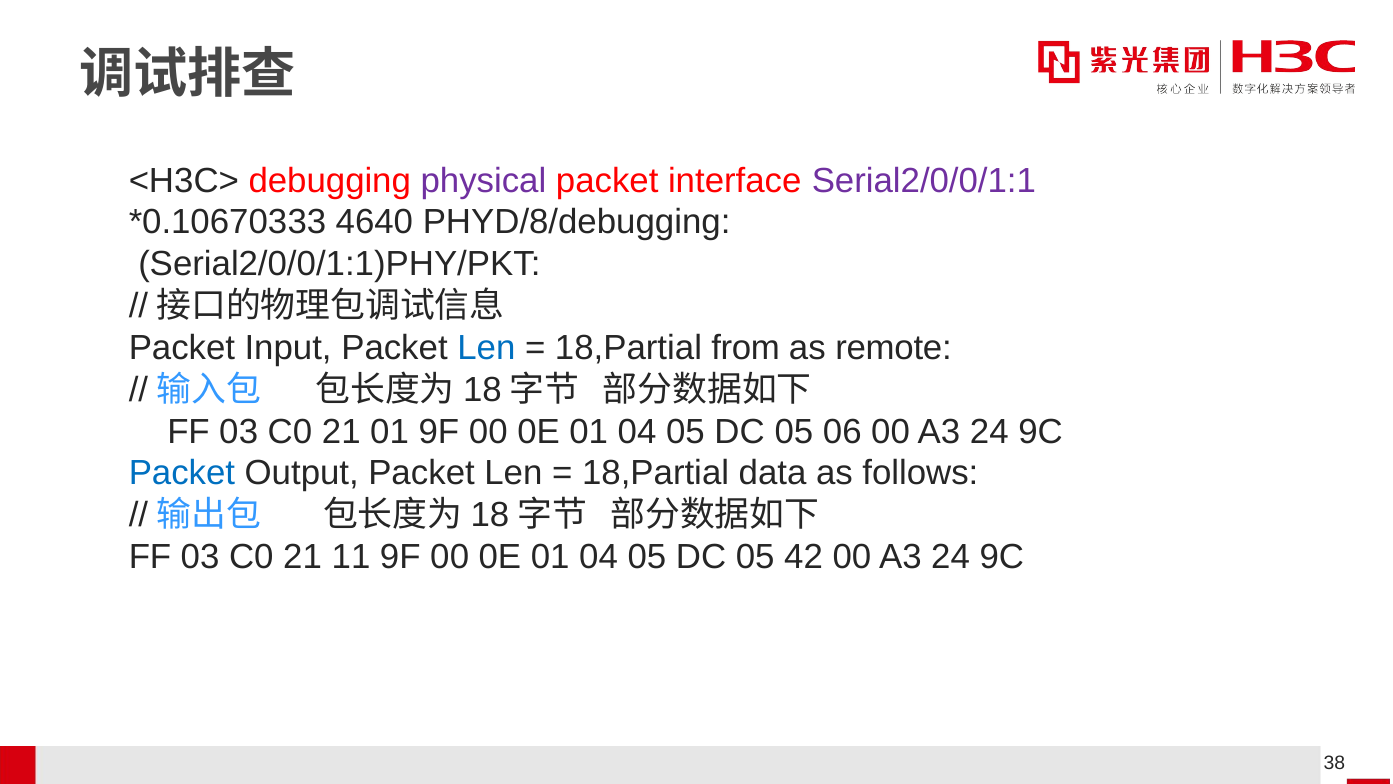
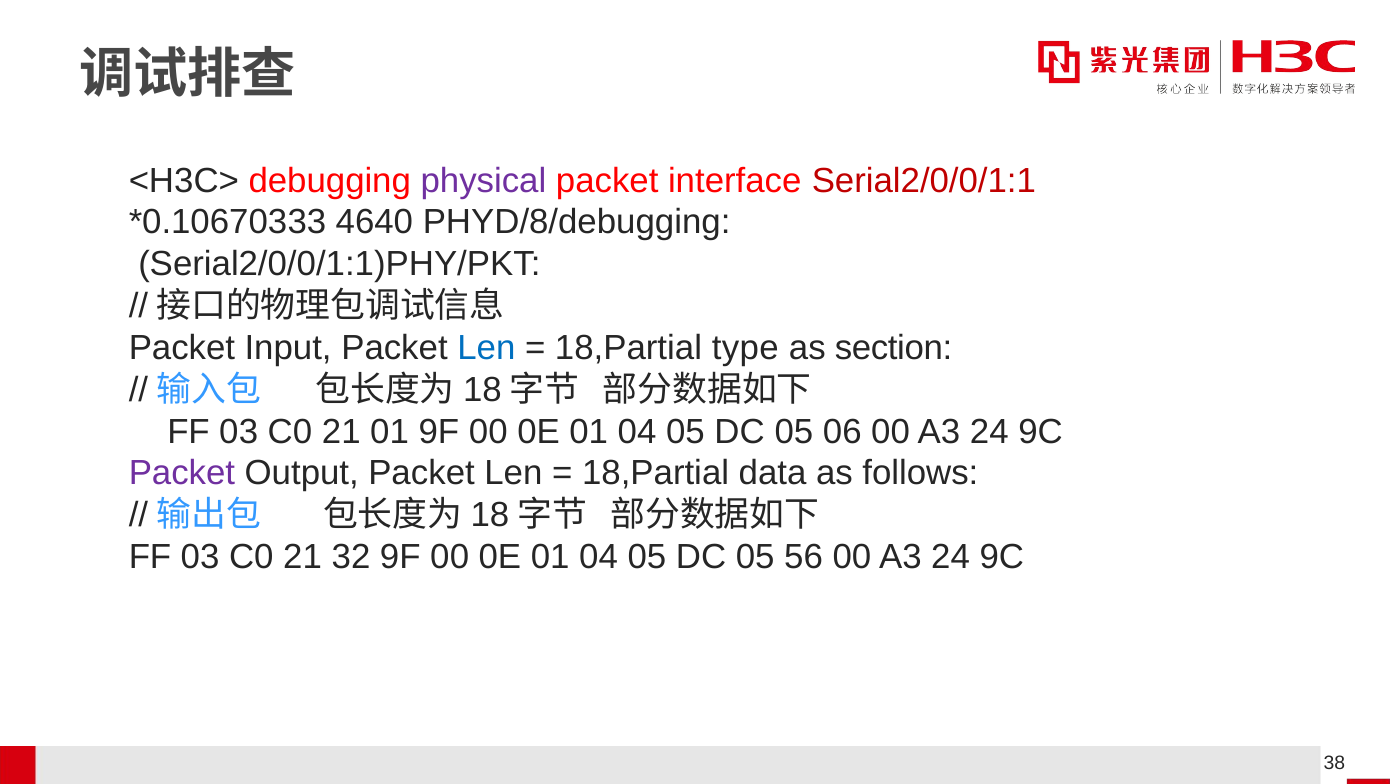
Serial2/0/0/1:1 colour: purple -> red
from: from -> type
remote: remote -> section
Packet at (182, 473) colour: blue -> purple
11: 11 -> 32
42: 42 -> 56
